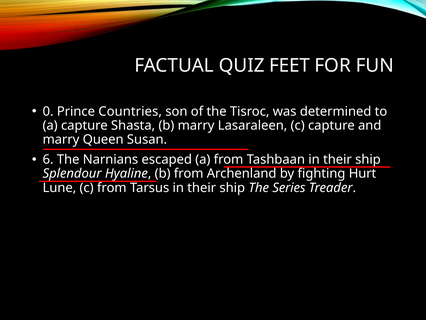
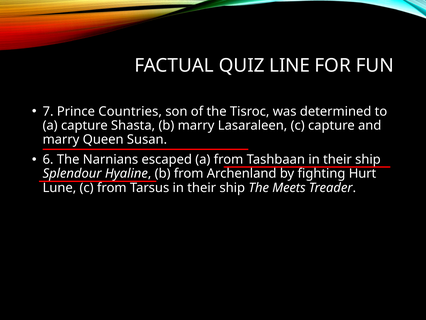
FEET: FEET -> LINE
0: 0 -> 7
Series: Series -> Meets
